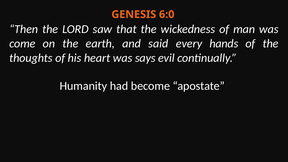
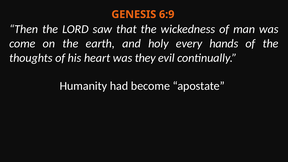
6:0: 6:0 -> 6:9
said: said -> holy
says: says -> they
